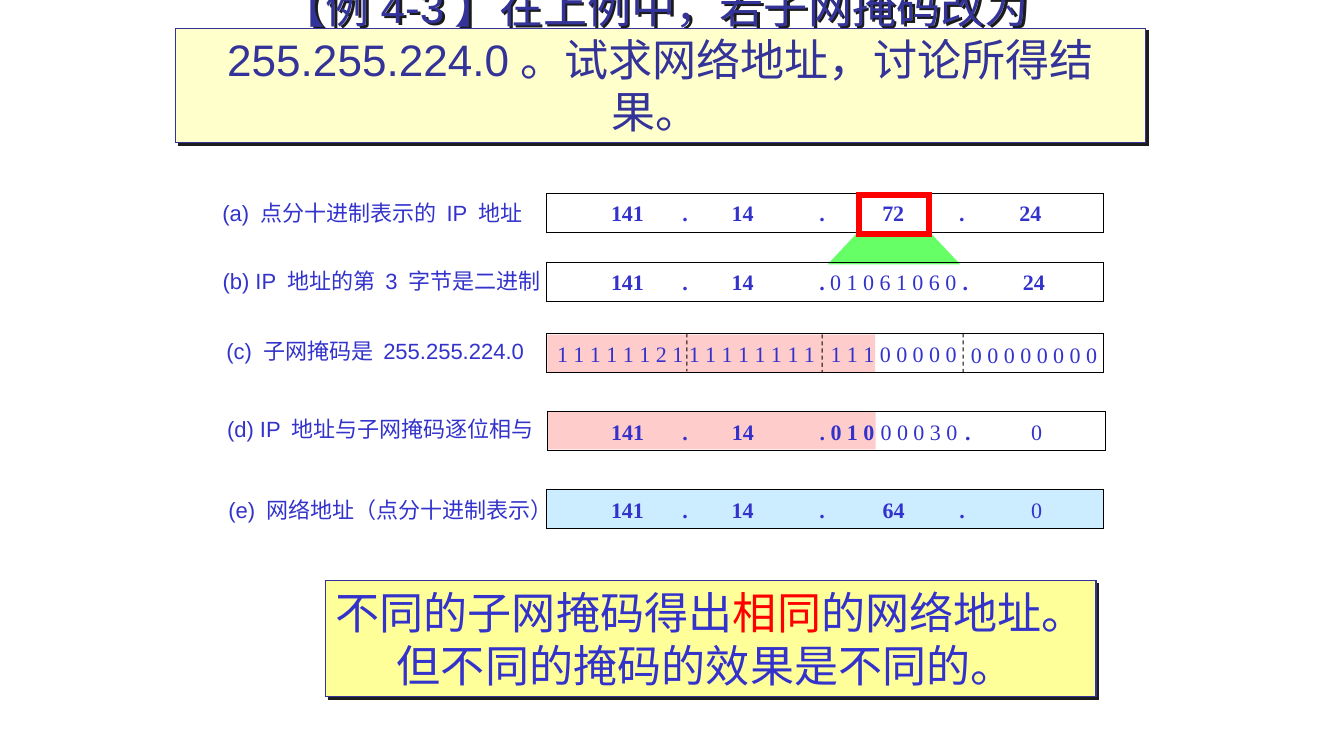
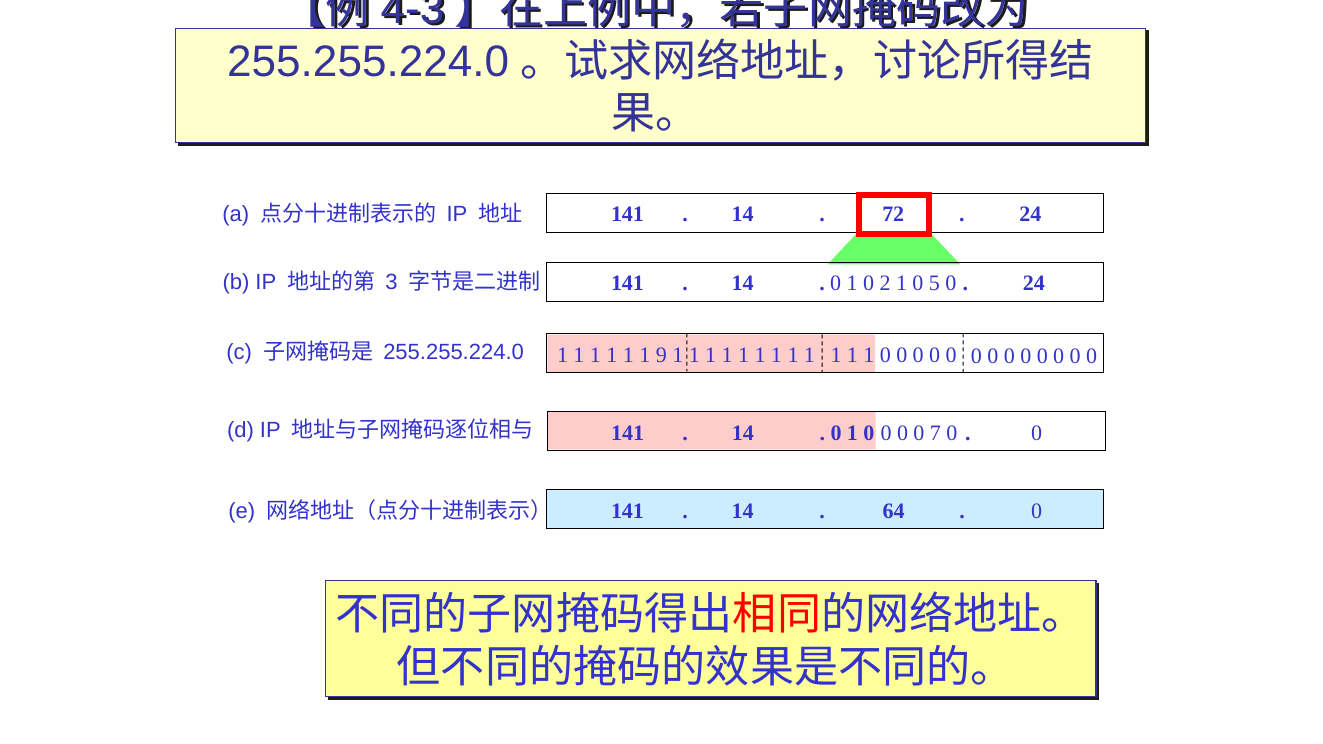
0 1 0 6: 6 -> 2
6 at (934, 284): 6 -> 5
2: 2 -> 9
0 3: 3 -> 7
